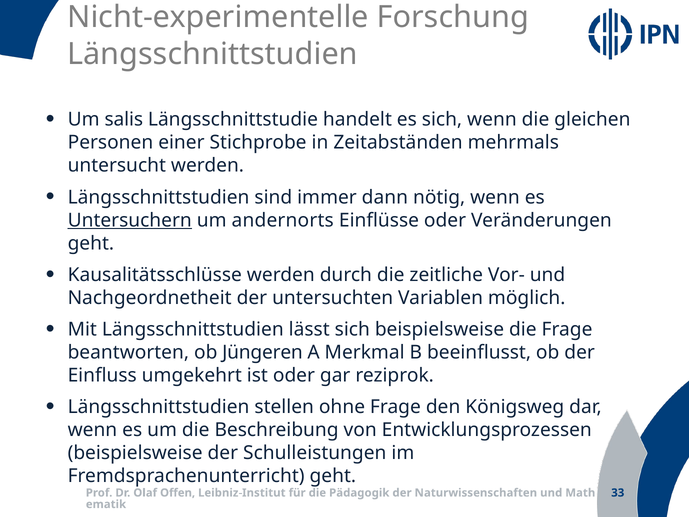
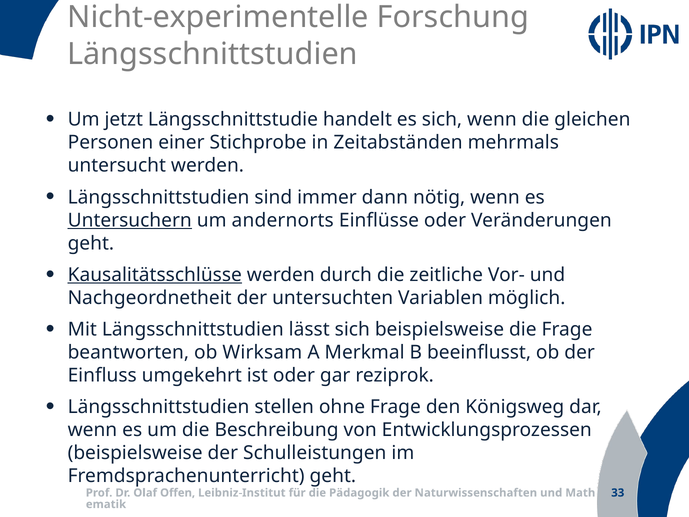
salis: salis -> jetzt
Kausalitätsschlüsse underline: none -> present
Jüngeren: Jüngeren -> Wirksam
